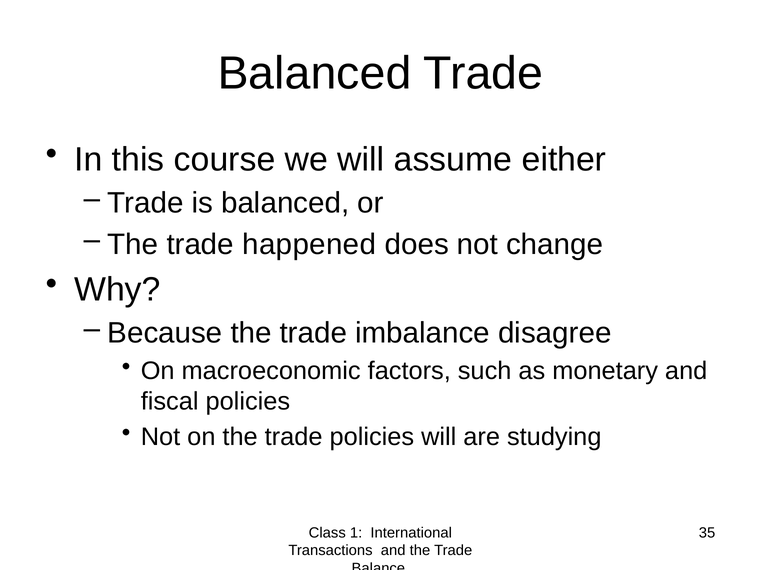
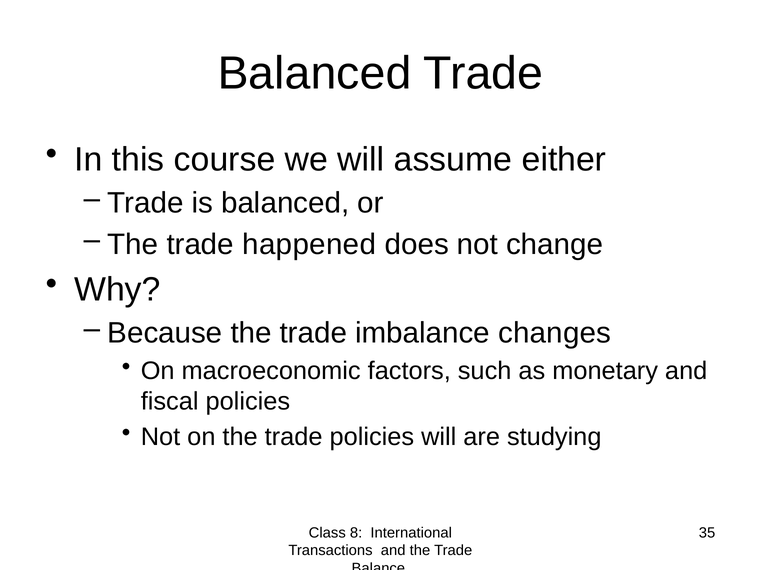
disagree: disagree -> changes
1: 1 -> 8
